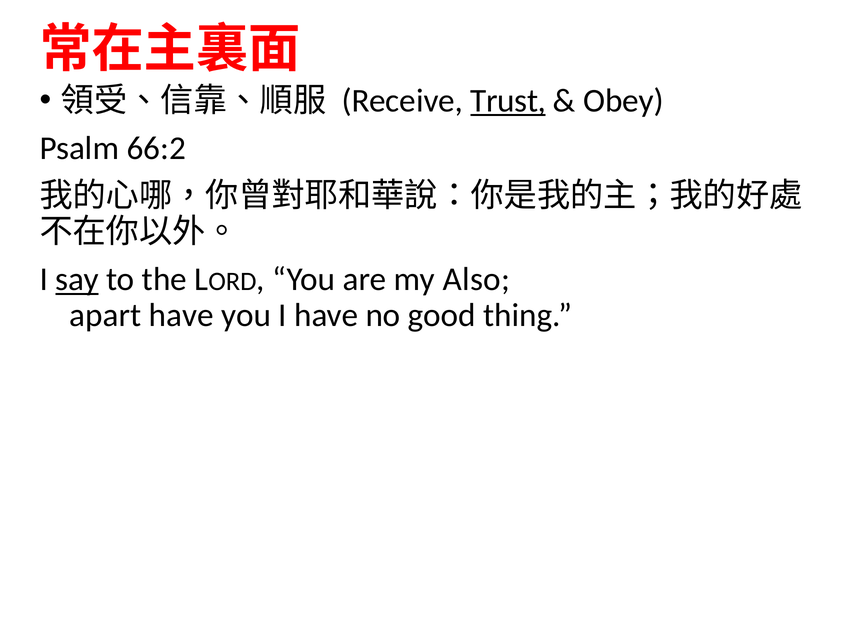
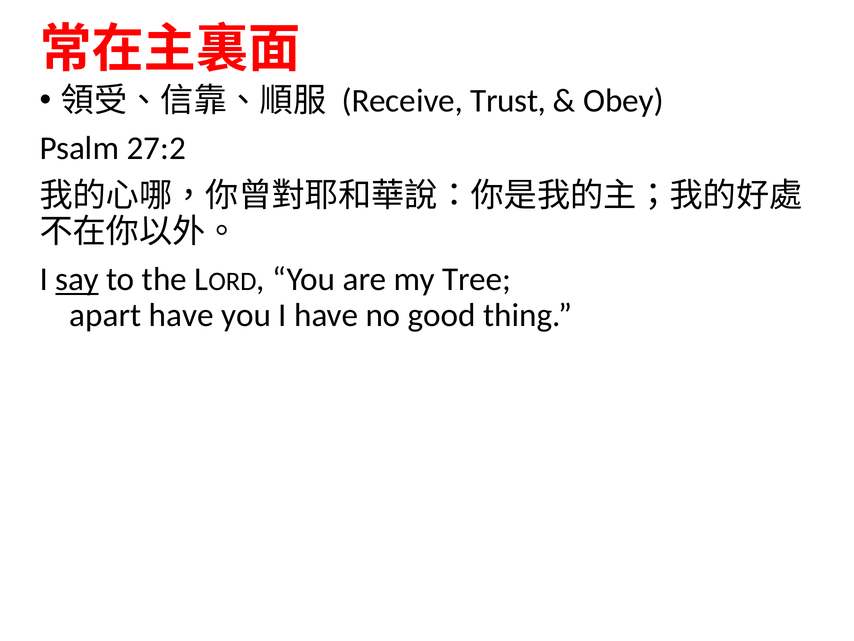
Trust underline: present -> none
66:2: 66:2 -> 27:2
Also: Also -> Tree
